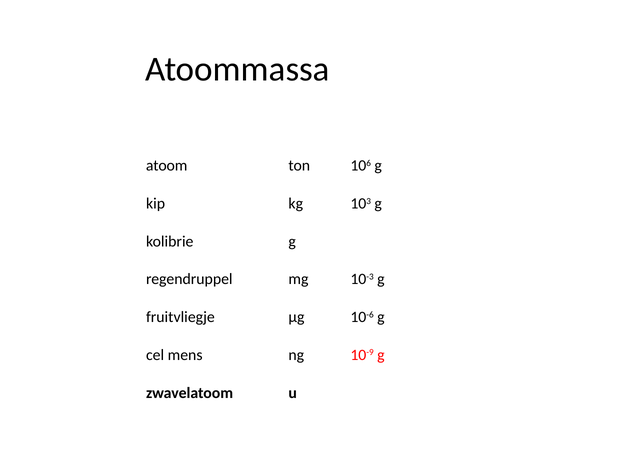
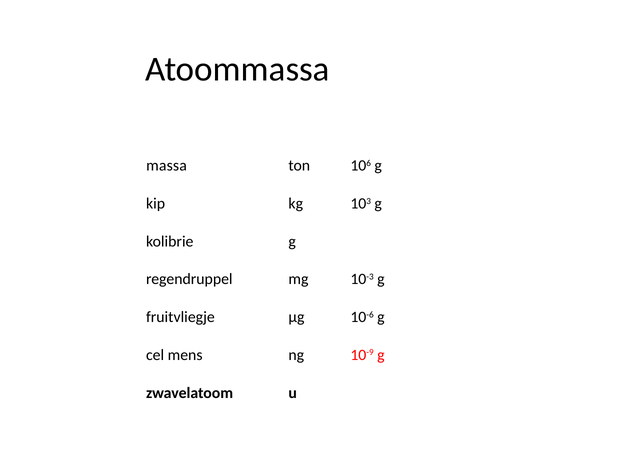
atoom: atoom -> massa
